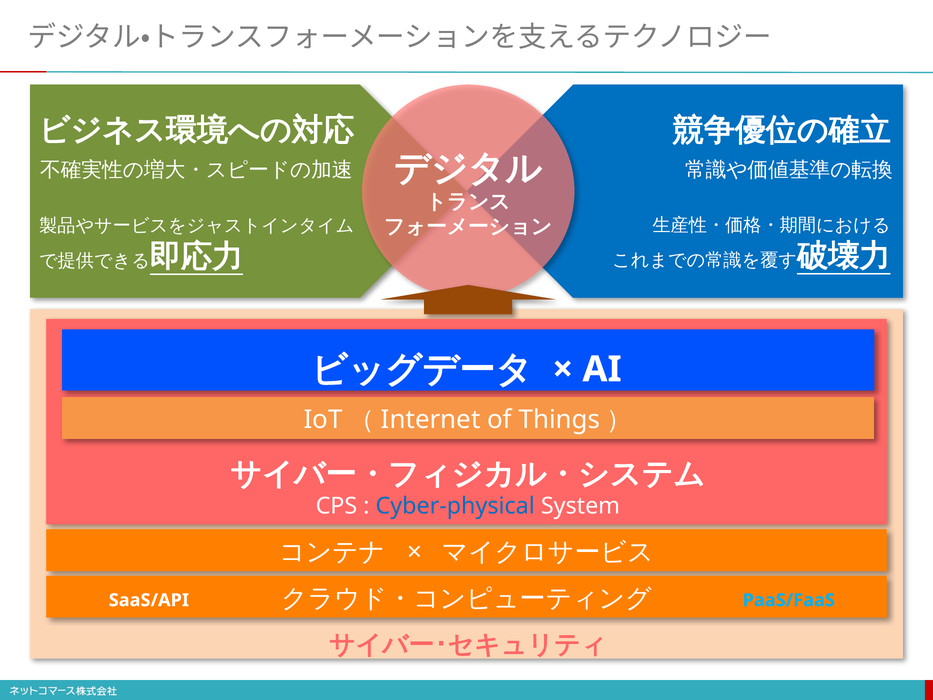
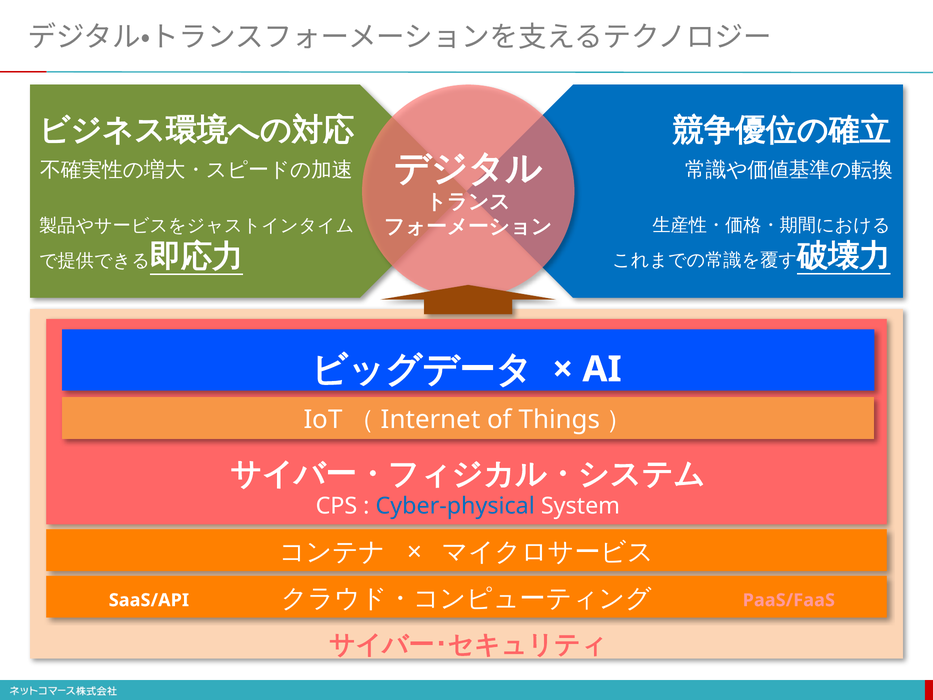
PaaS/FaaS colour: light blue -> pink
